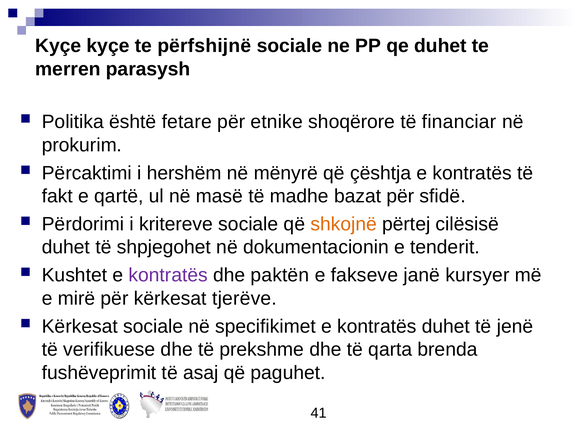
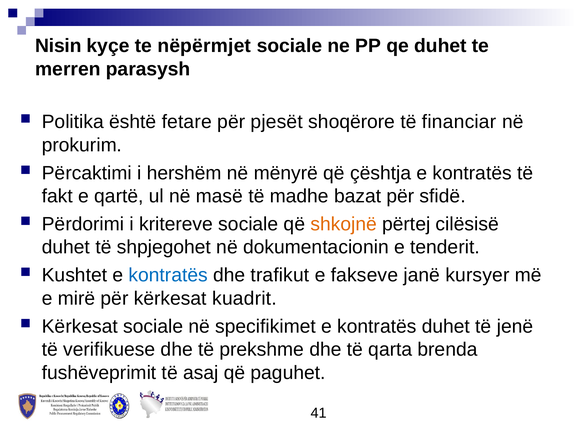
Kyçe at (58, 46): Kyçe -> Nisin
përfshijnë: përfshijnë -> nëpërmjet
etnike: etnike -> pjesët
kontratës at (168, 275) colour: purple -> blue
paktën: paktën -> trafikut
tjerëve: tjerëve -> kuadrit
